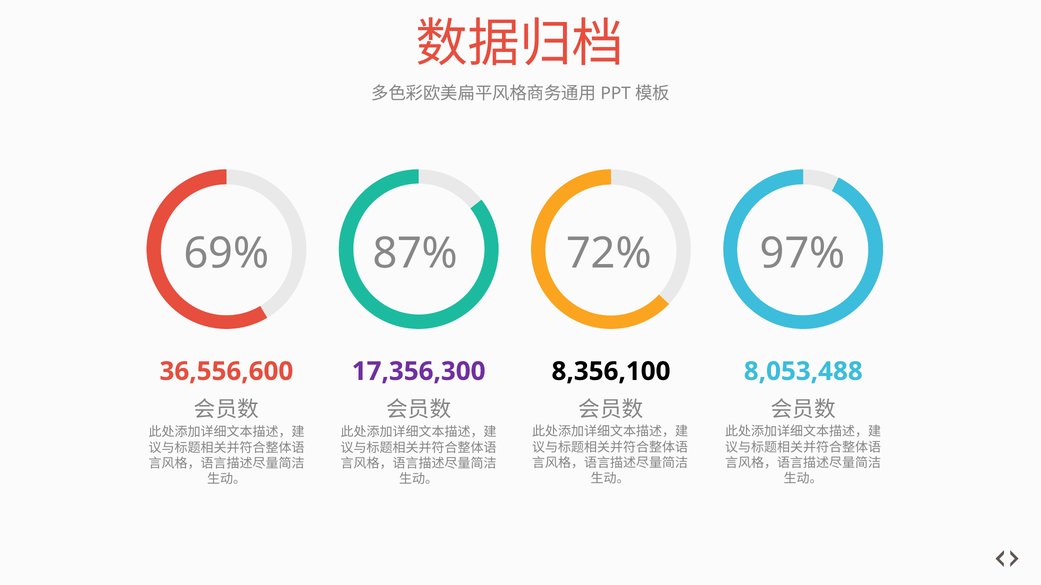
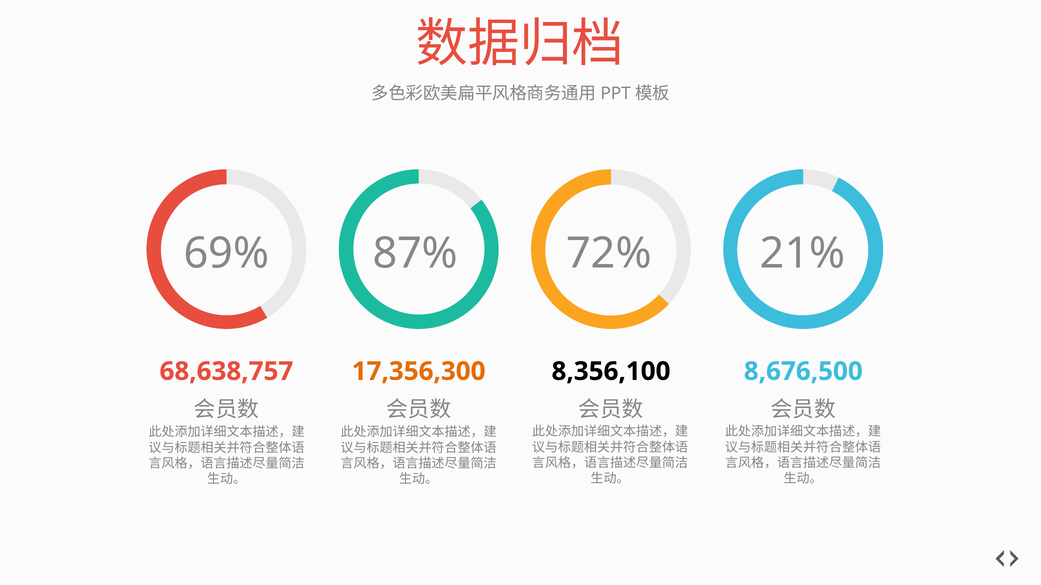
97%: 97% -> 21%
36,556,600: 36,556,600 -> 68,638,757
17,356,300 colour: purple -> orange
8,053,488: 8,053,488 -> 8,676,500
